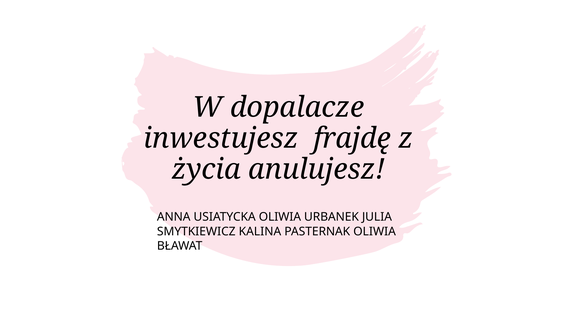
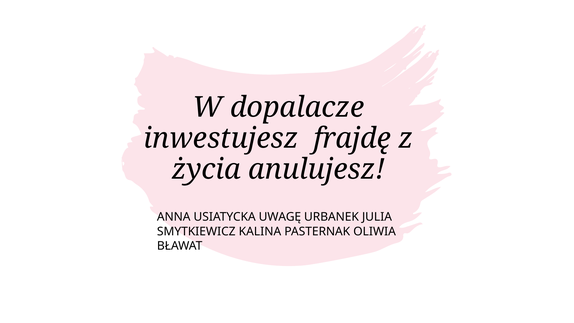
USIATYCKA OLIWIA: OLIWIA -> UWAGĘ
